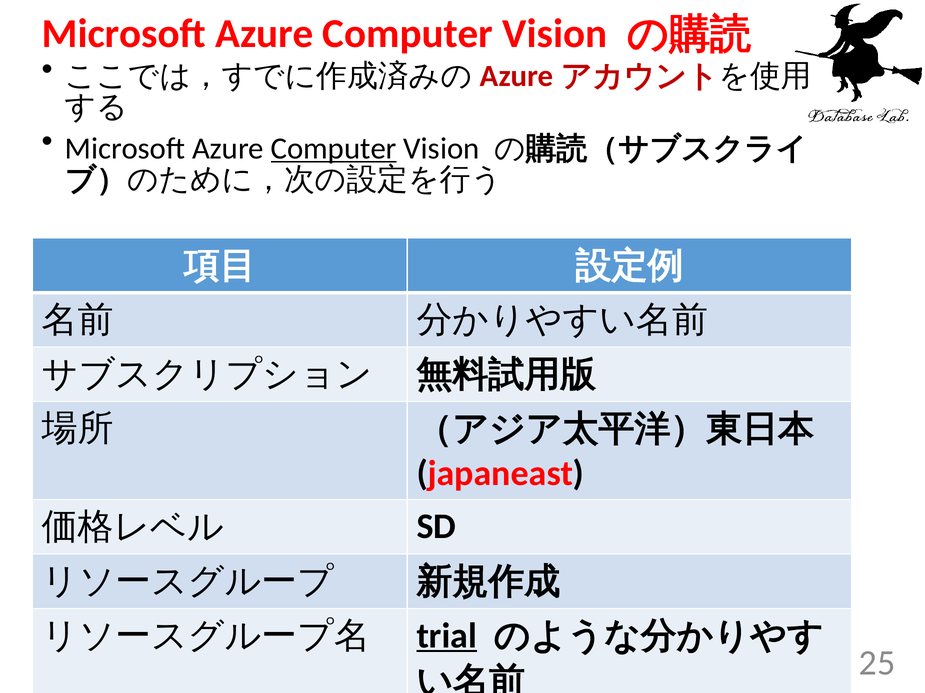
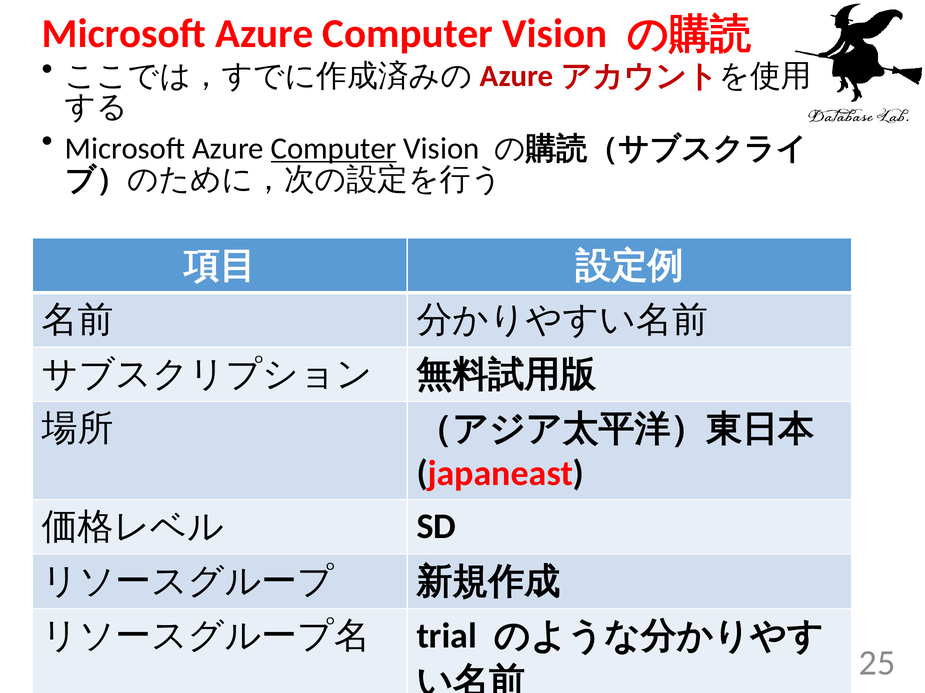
trial underline: present -> none
